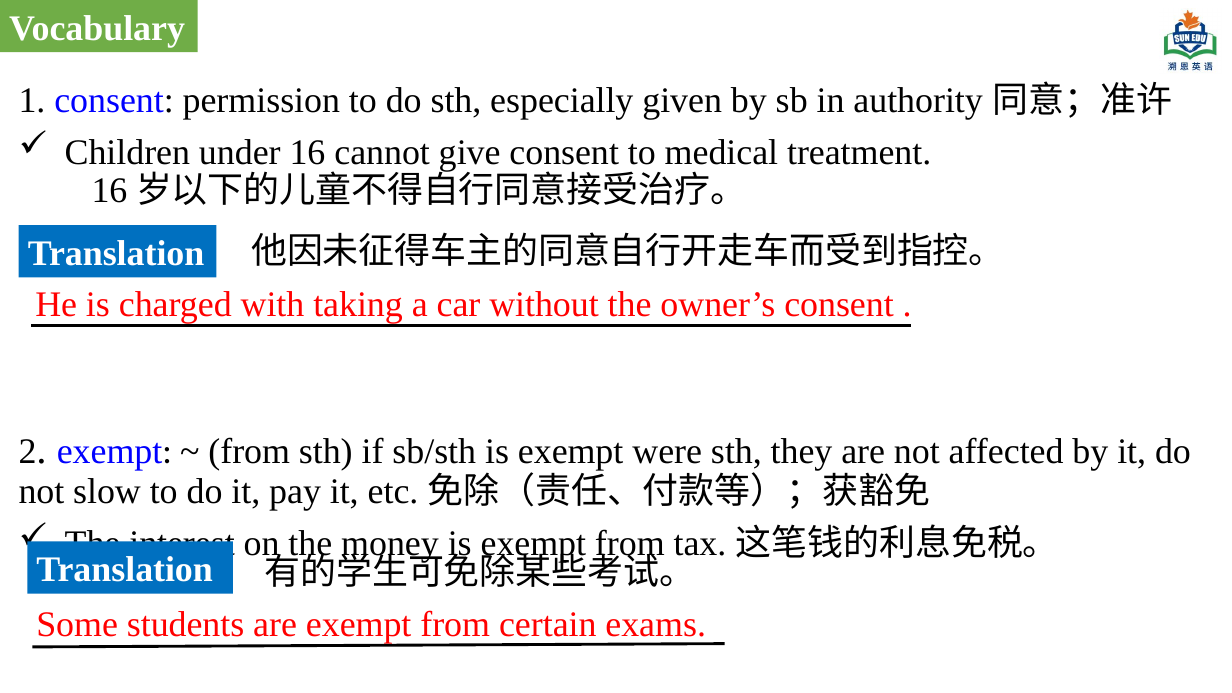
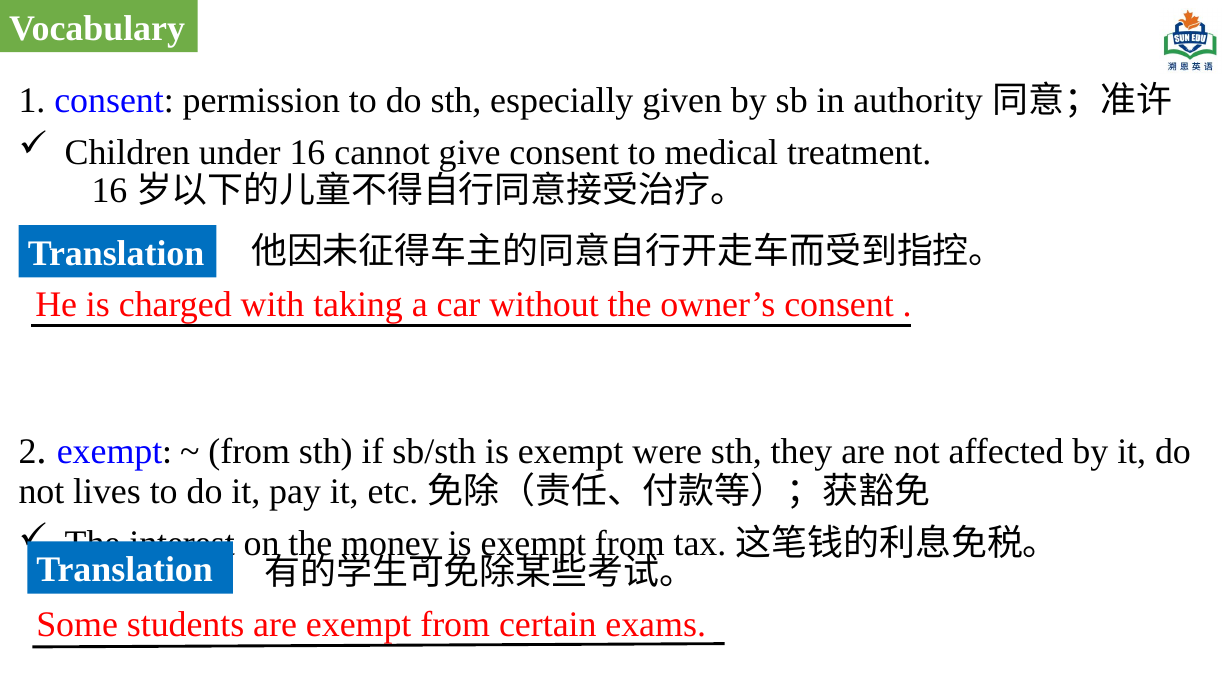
slow: slow -> lives
